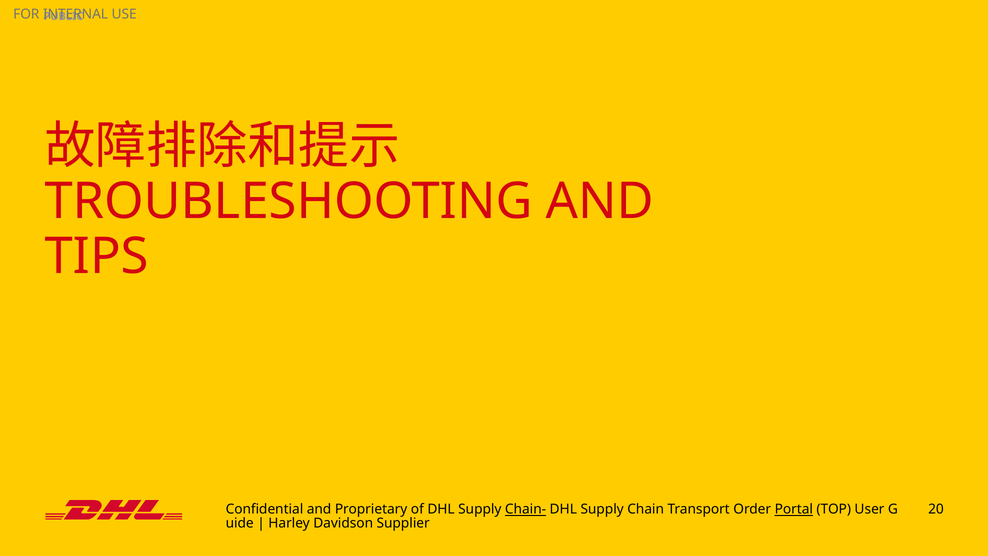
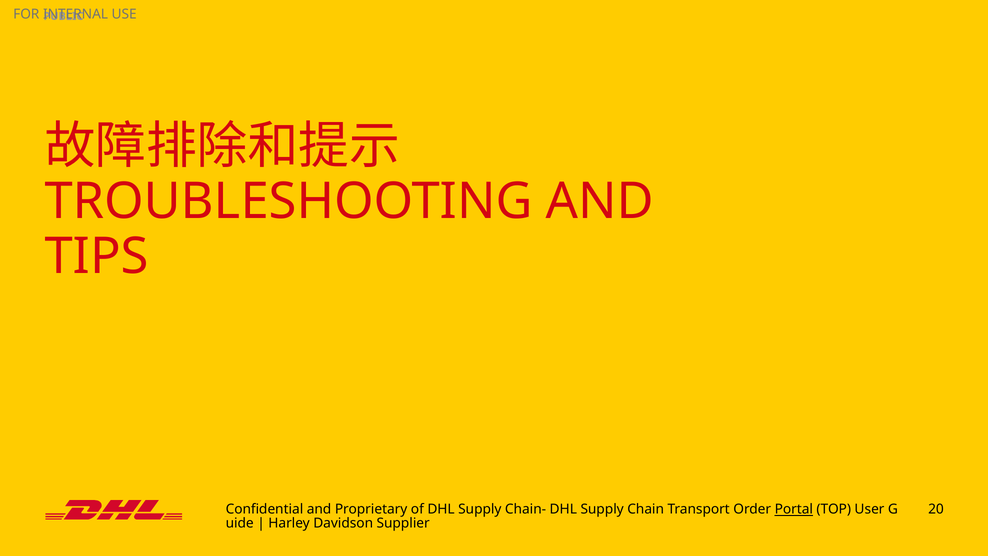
Chain- underline: present -> none
